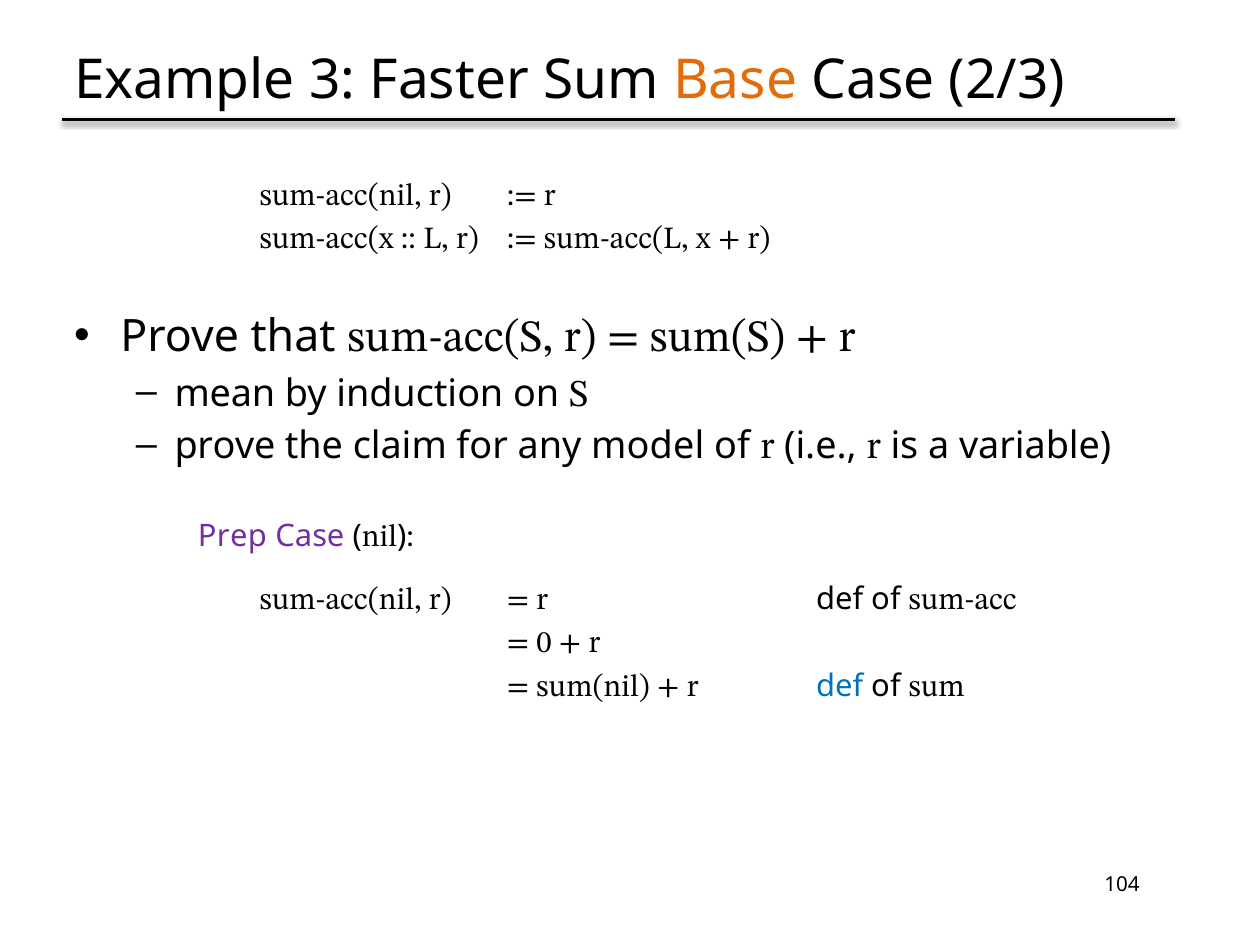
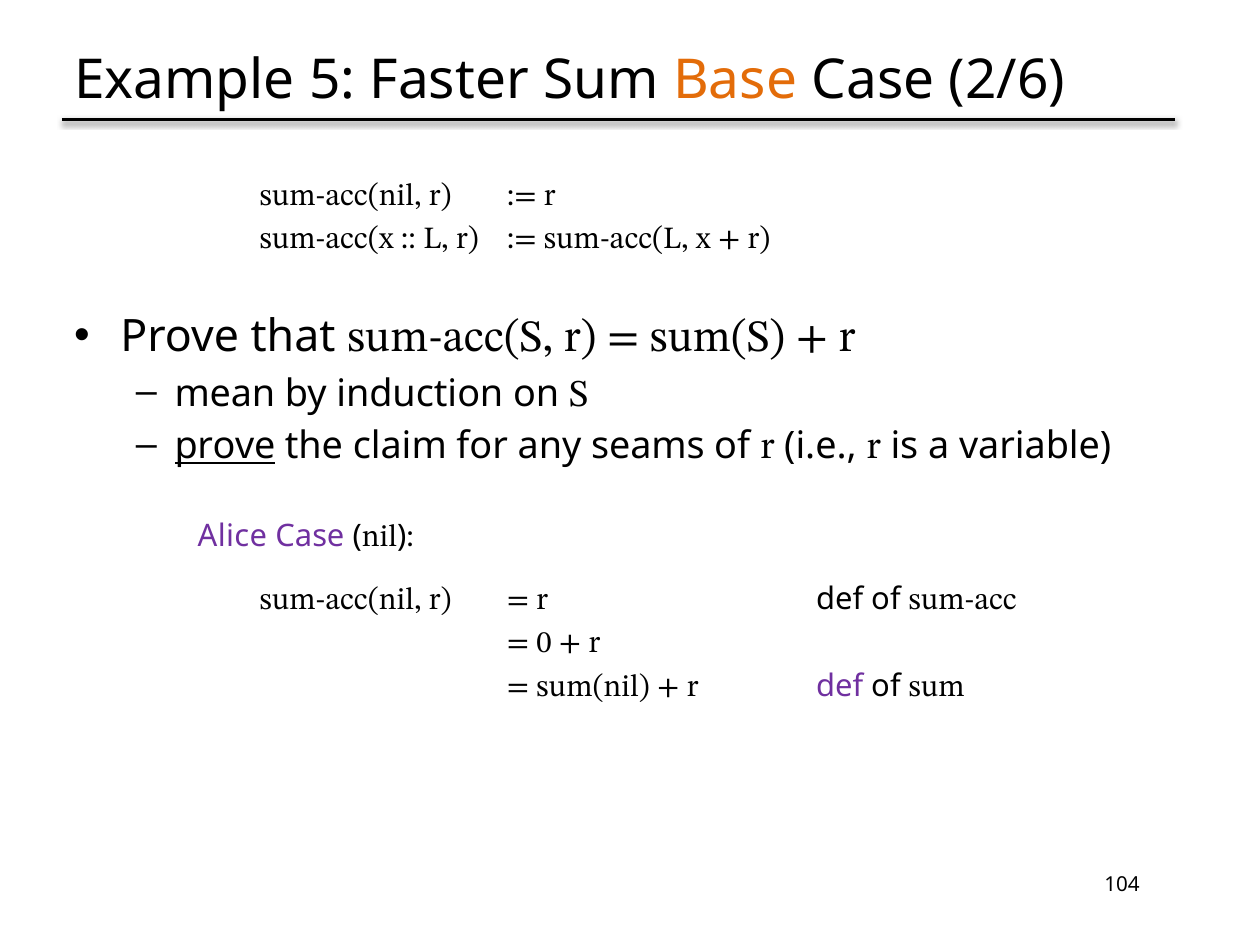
3: 3 -> 5
2/3: 2/3 -> 2/6
prove at (225, 446) underline: none -> present
model: model -> seams
Prep: Prep -> Alice
def at (840, 686) colour: blue -> purple
